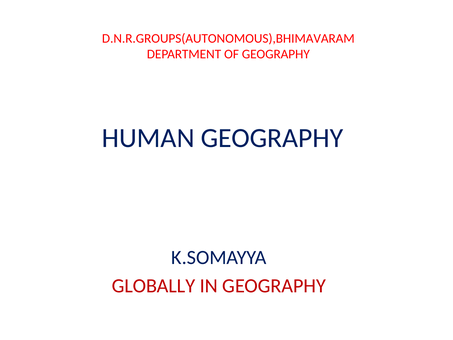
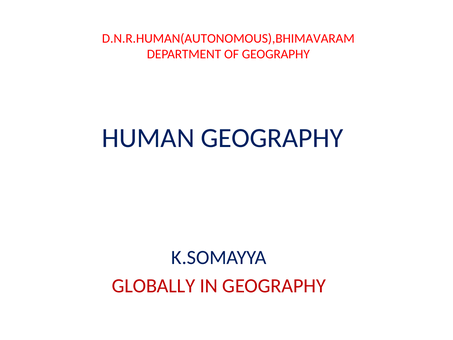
D.N.R.GROUPS(AUTONOMOUS),BHIMAVARAM: D.N.R.GROUPS(AUTONOMOUS),BHIMAVARAM -> D.N.R.HUMAN(AUTONOMOUS),BHIMAVARAM
